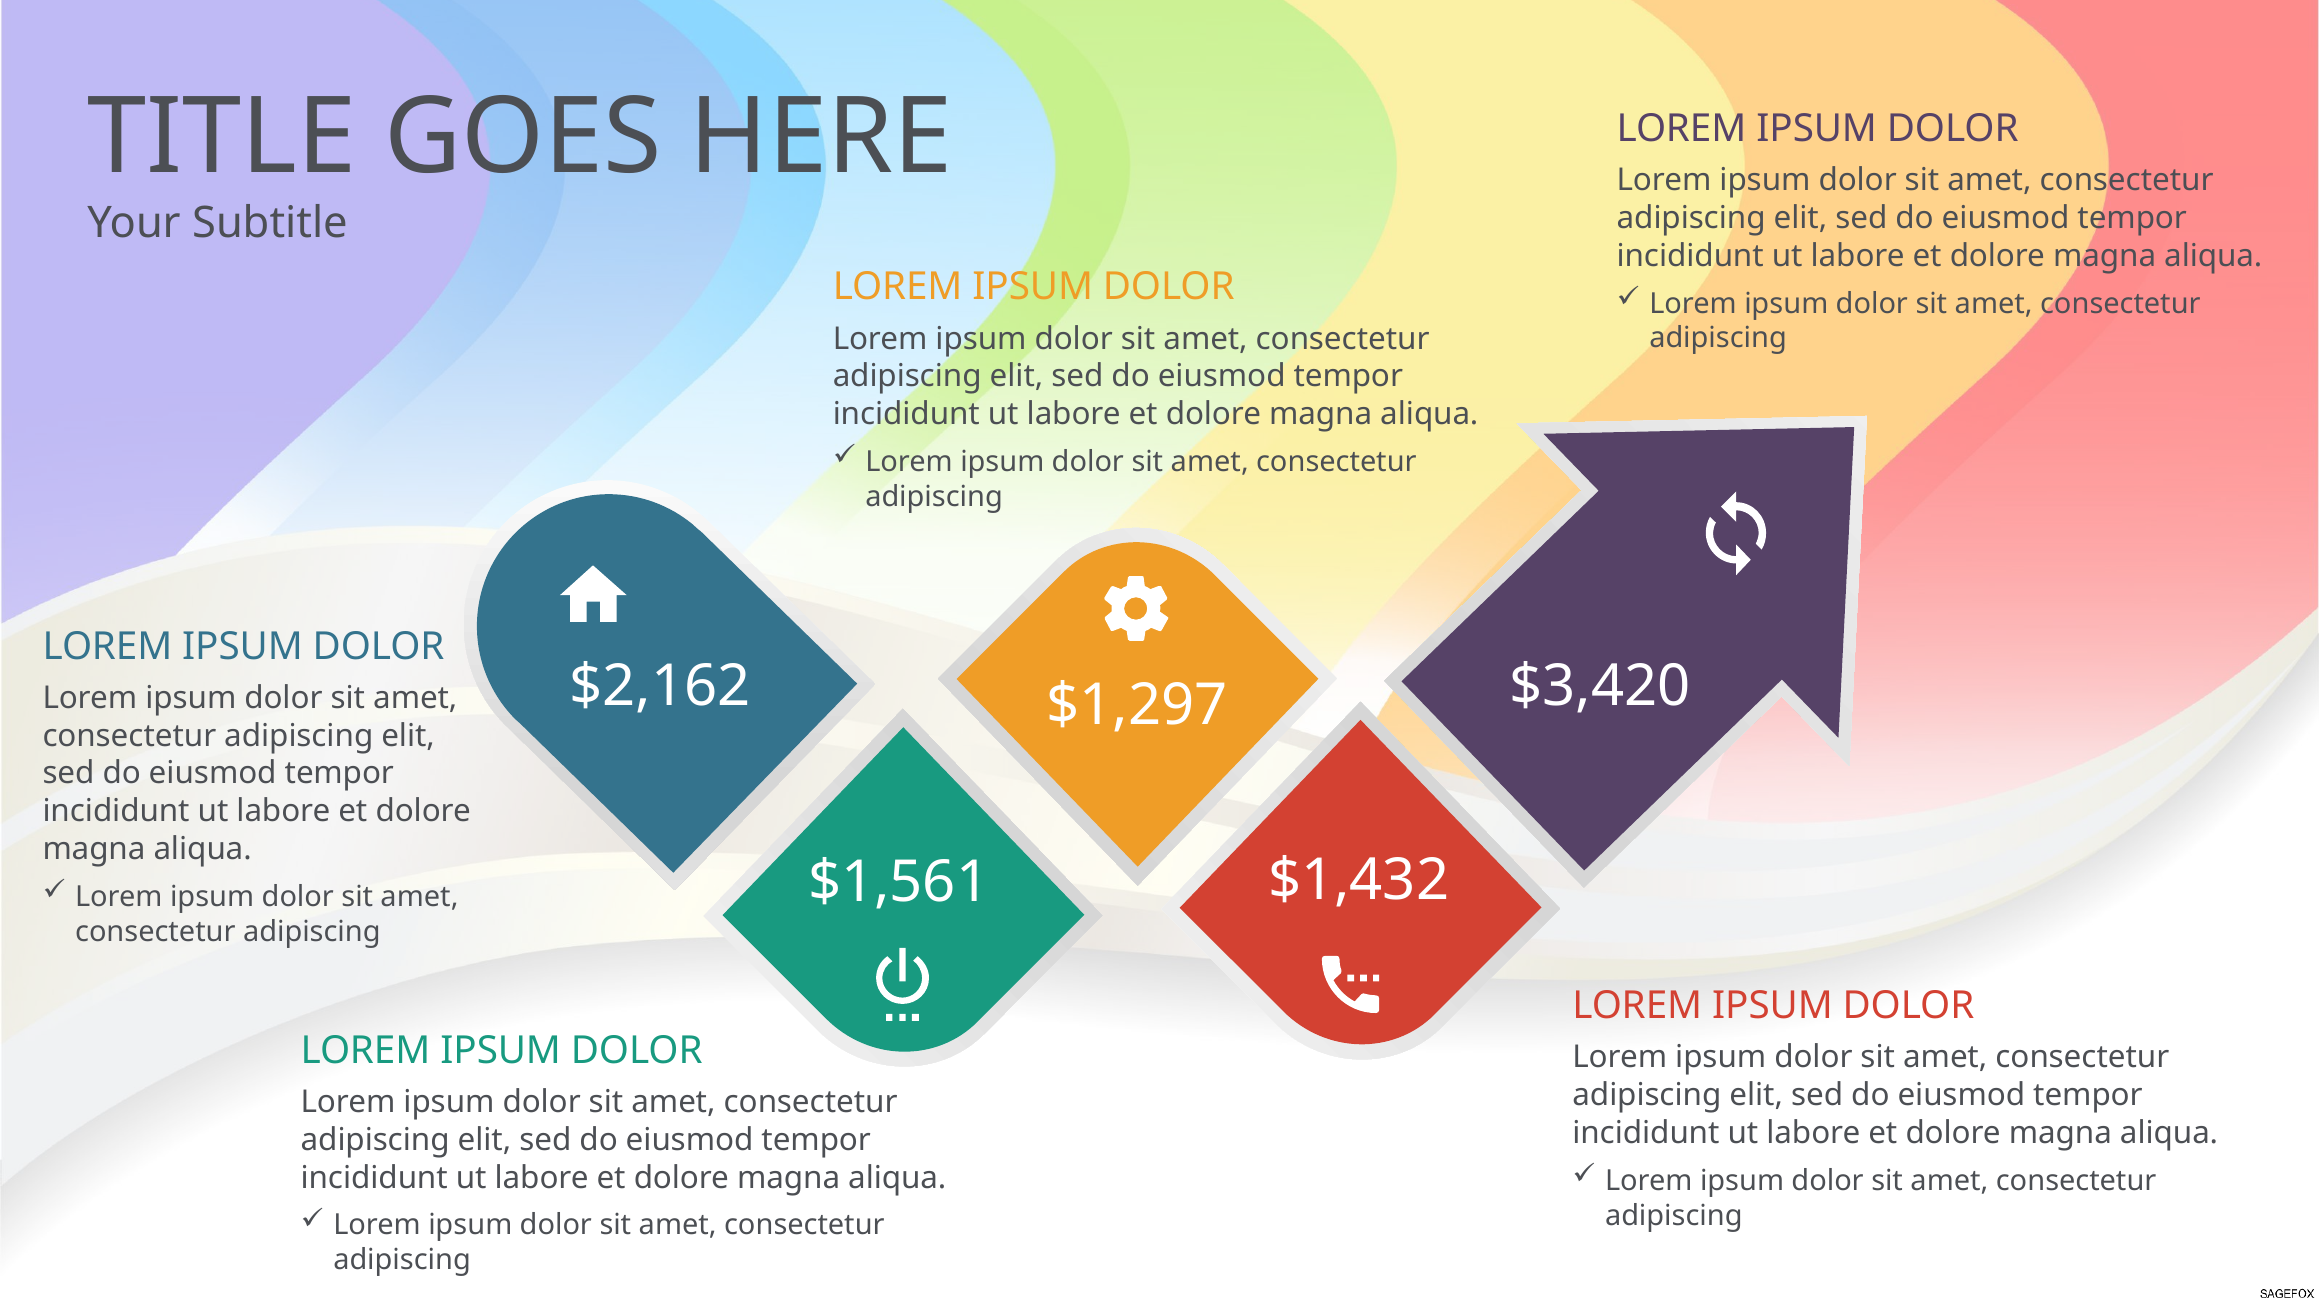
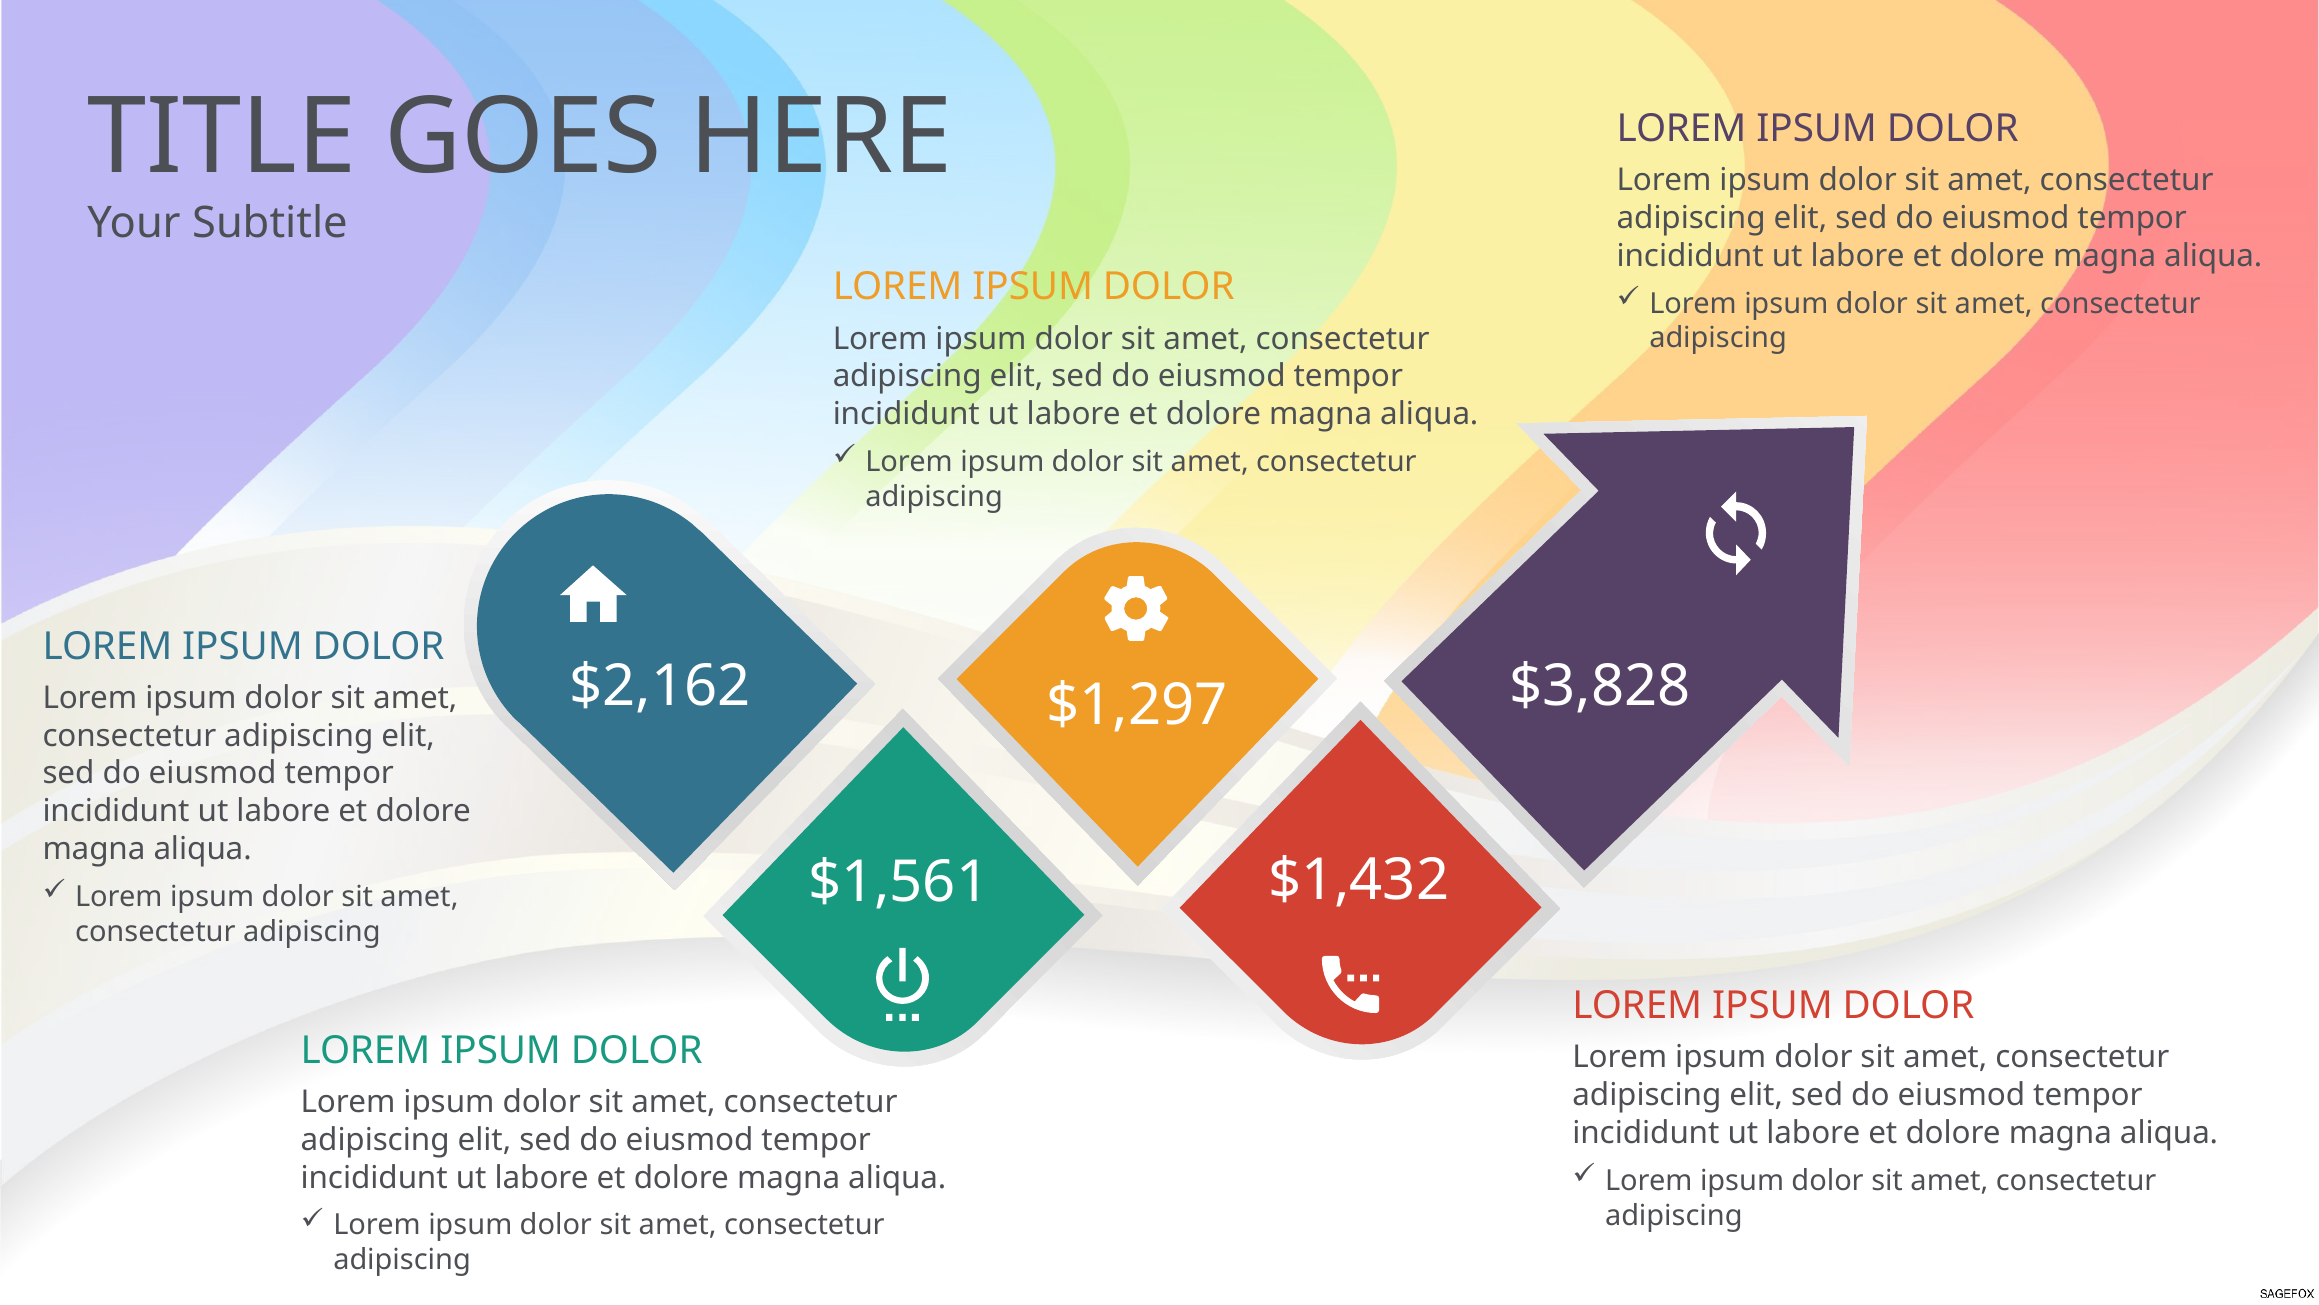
$3,420: $3,420 -> $3,828
